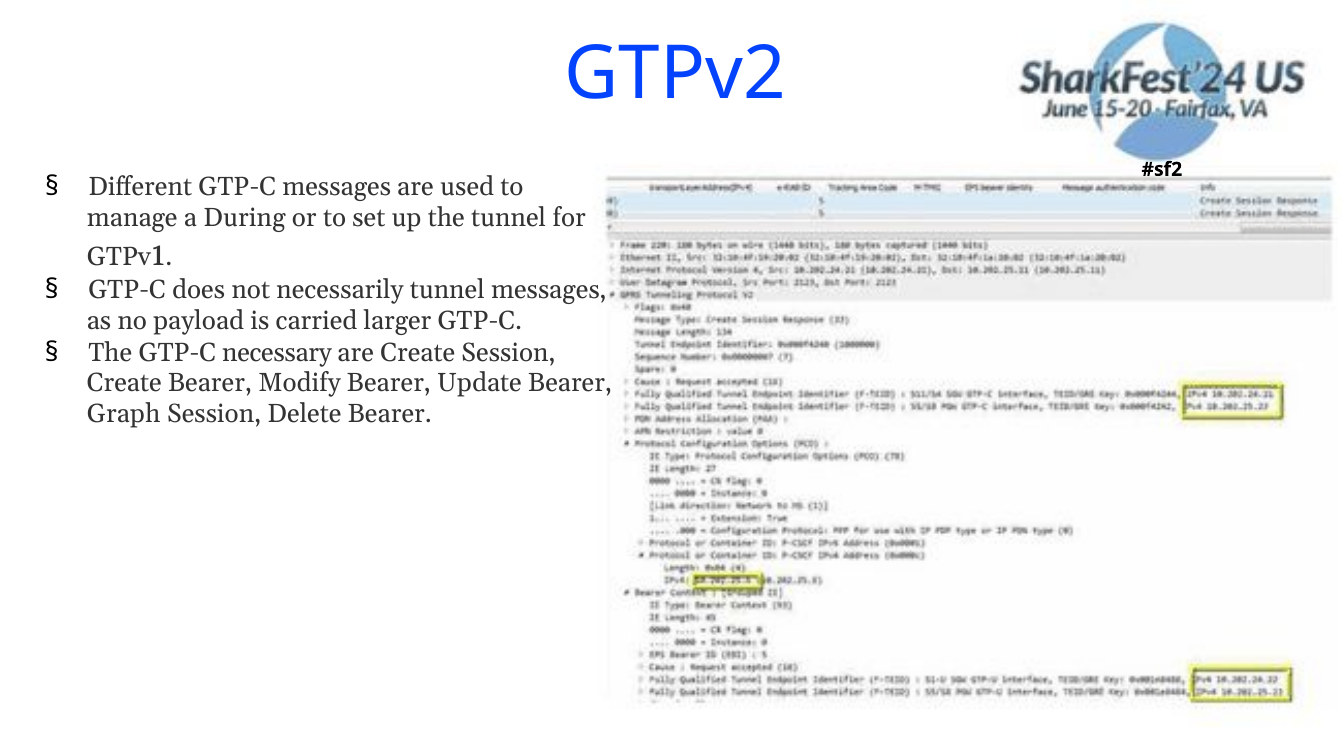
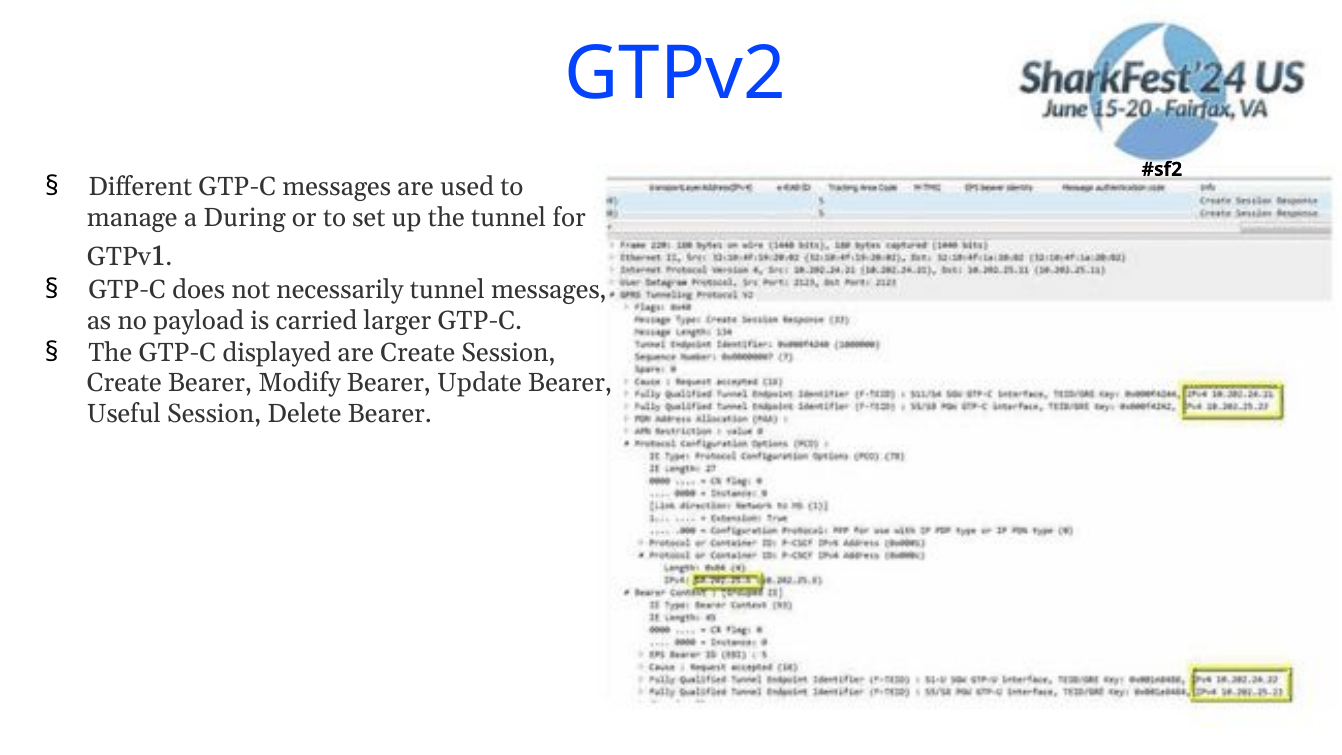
necessary: necessary -> displayed
Graph: Graph -> Useful
